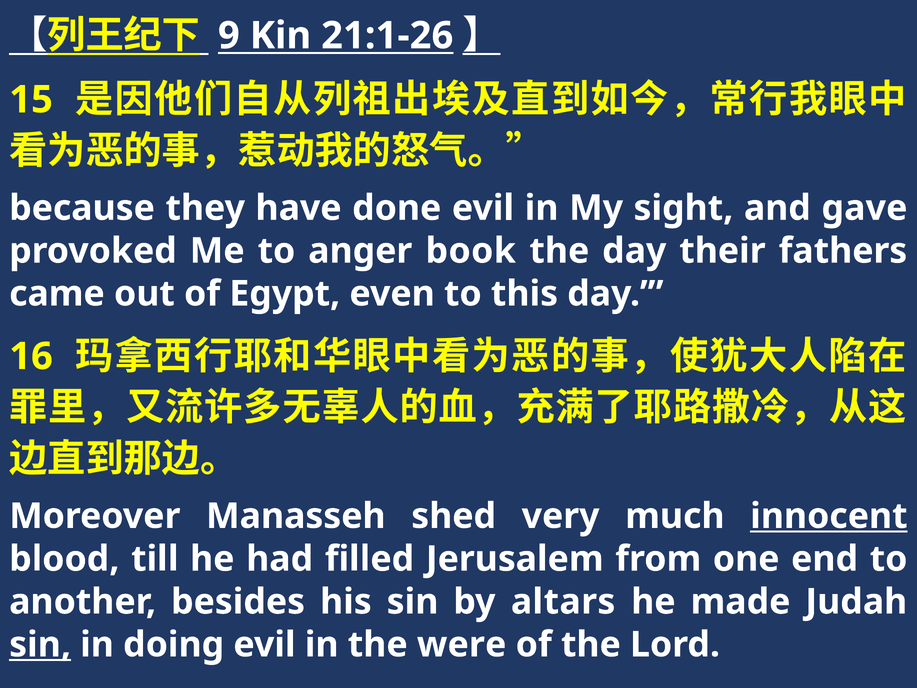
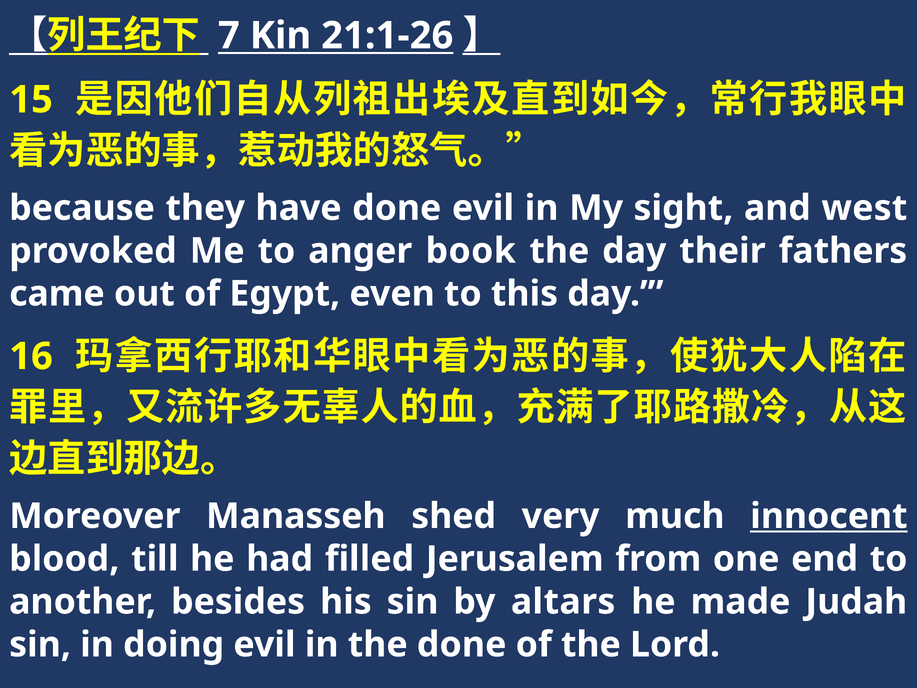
9: 9 -> 7
gave: gave -> west
sin at (40, 644) underline: present -> none
the were: were -> done
